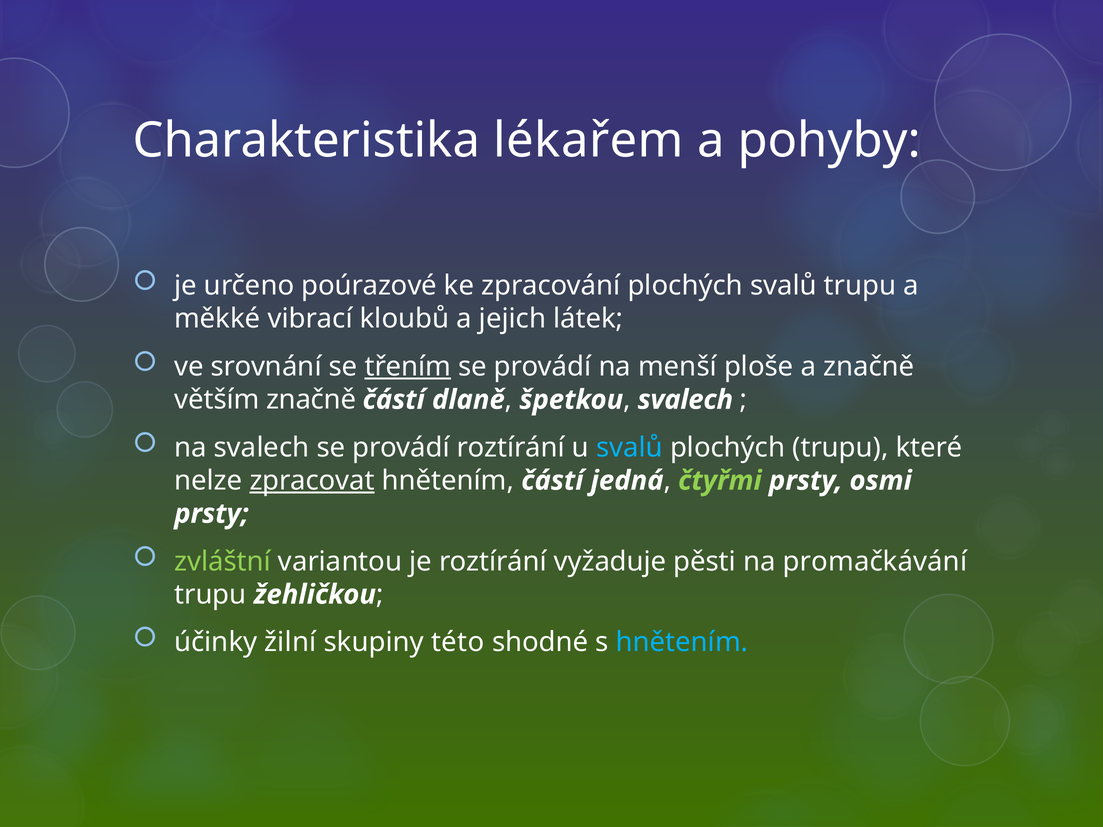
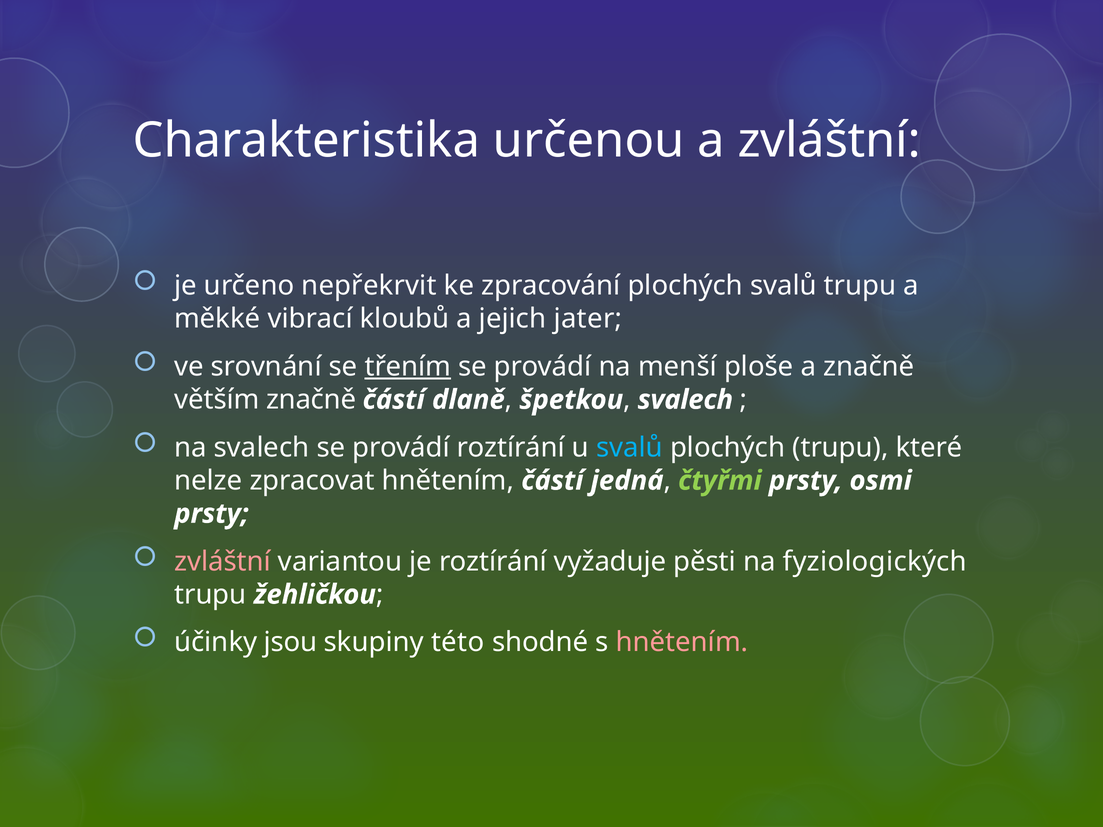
lékařem: lékařem -> určenou
a pohyby: pohyby -> zvláštní
poúrazové: poúrazové -> nepřekrvit
látek: látek -> jater
zpracovat underline: present -> none
zvláštní at (223, 562) colour: light green -> pink
promačkávání: promačkávání -> fyziologických
žilní: žilní -> jsou
hnětením at (682, 643) colour: light blue -> pink
